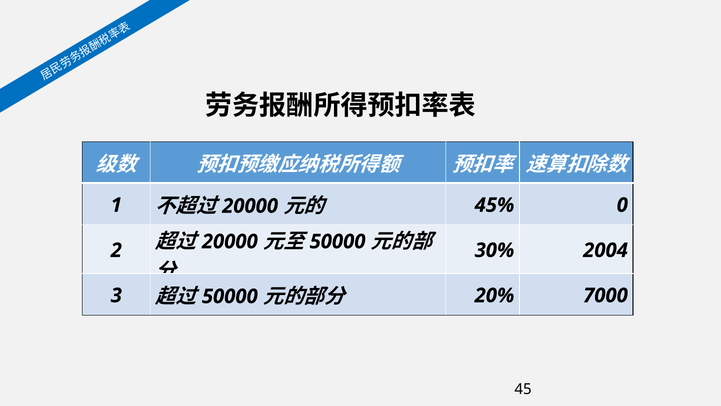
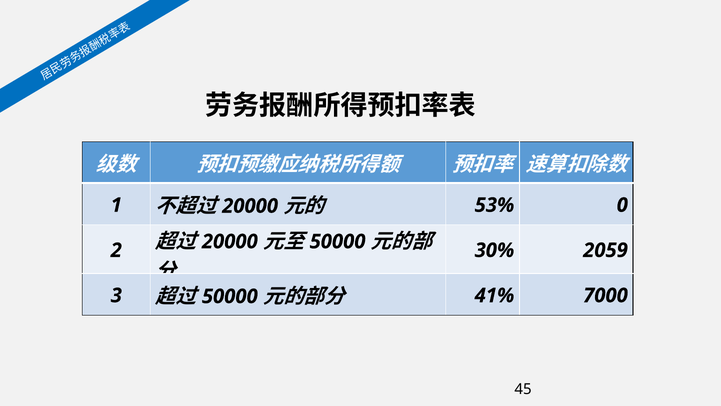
45%: 45% -> 53%
2004: 2004 -> 2059
20%: 20% -> 41%
